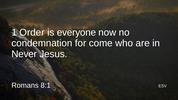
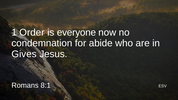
come: come -> abide
Never: Never -> Gives
